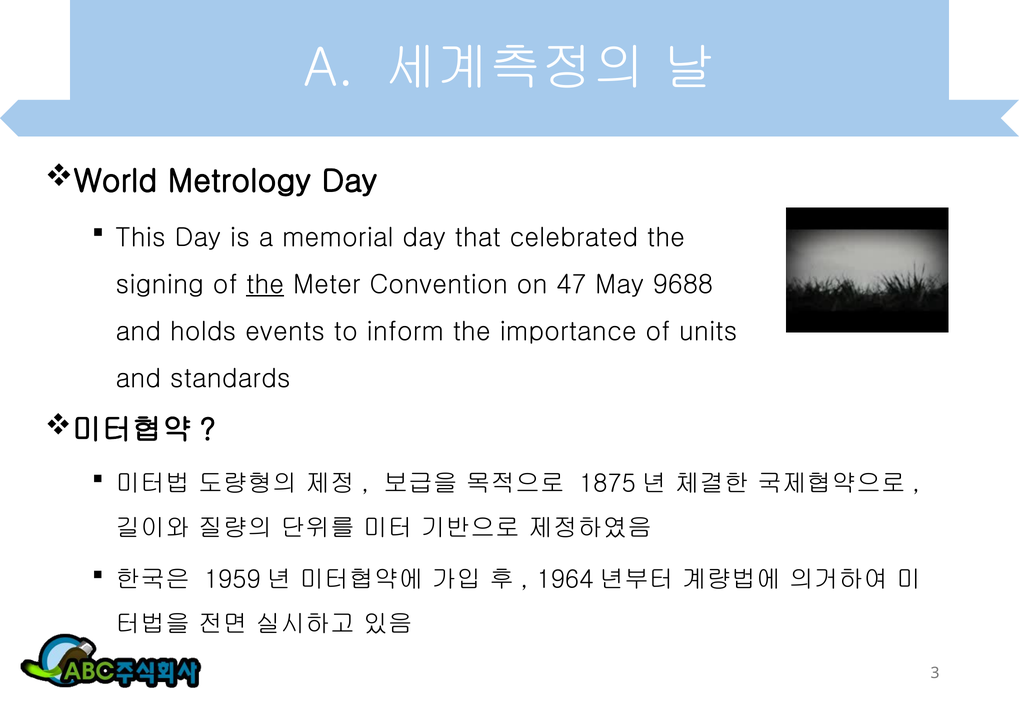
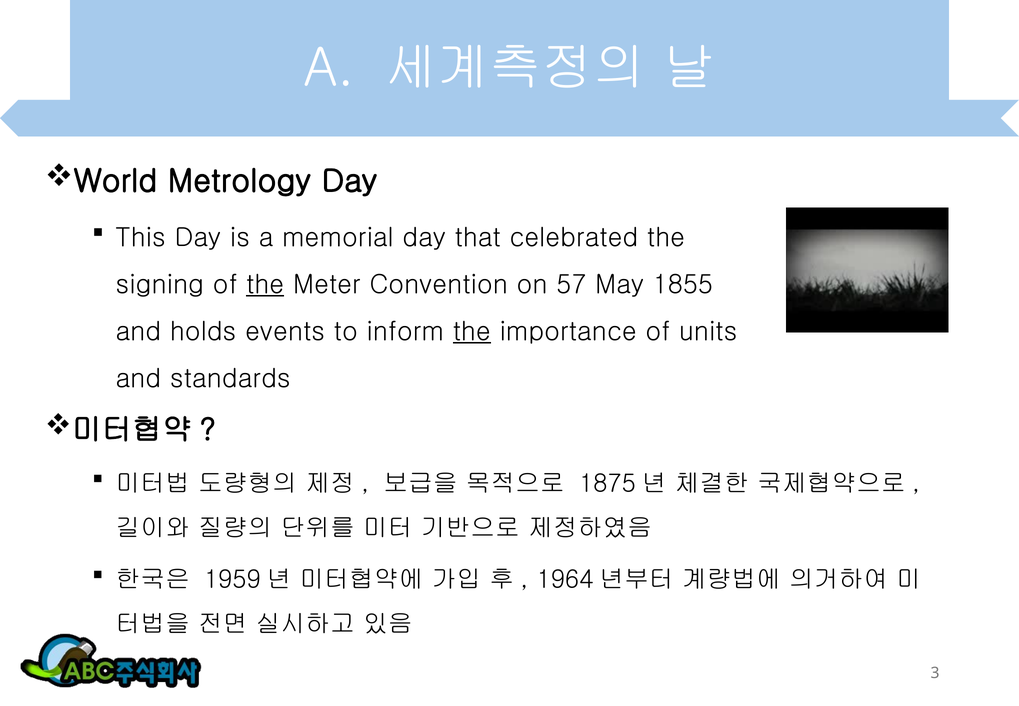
47: 47 -> 57
9688: 9688 -> 1855
the at (472, 331) underline: none -> present
